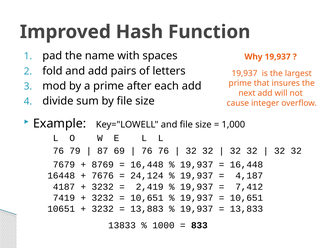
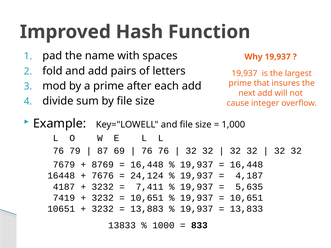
2,419: 2,419 -> 7,411
7,412: 7,412 -> 5,635
